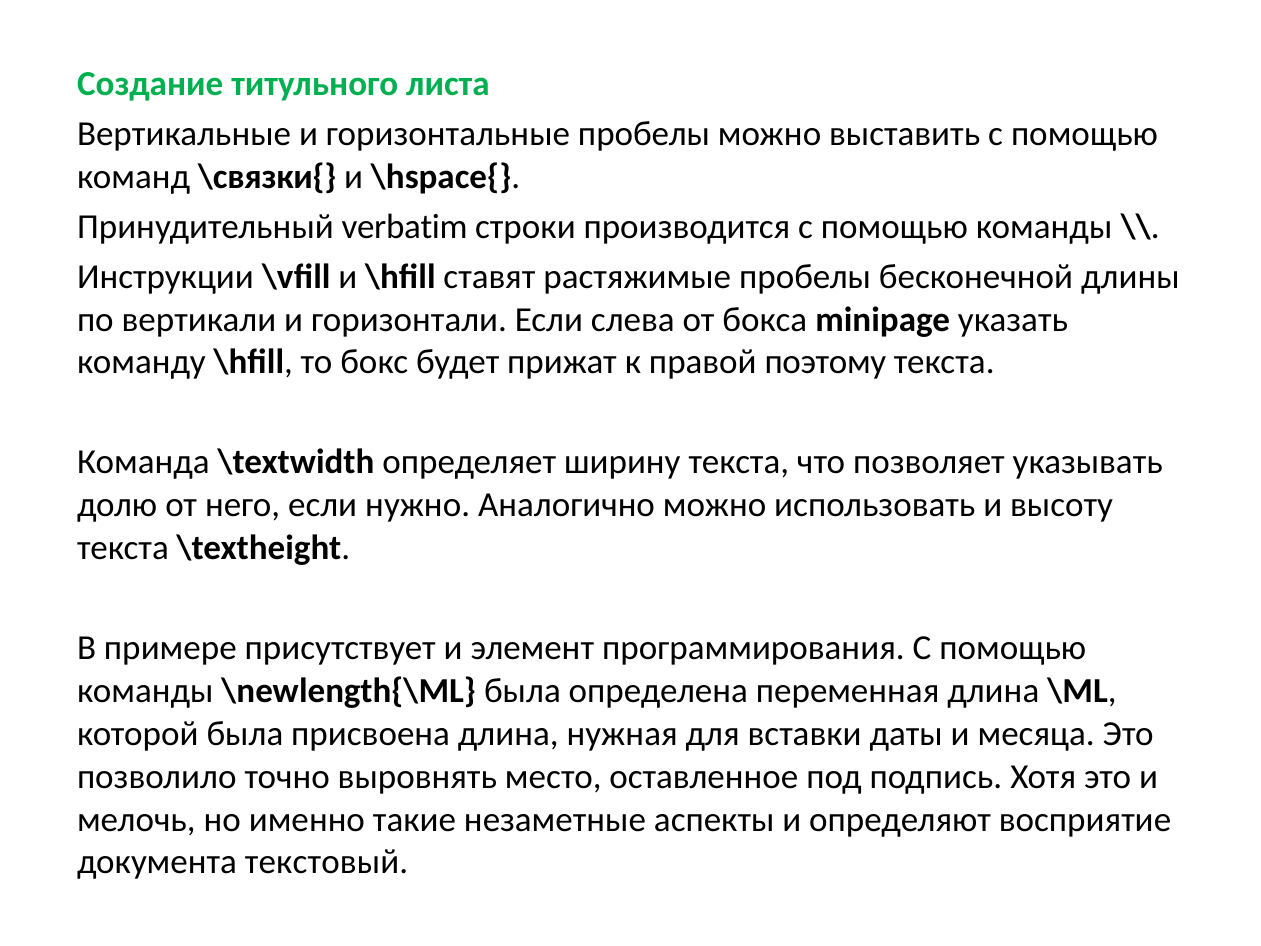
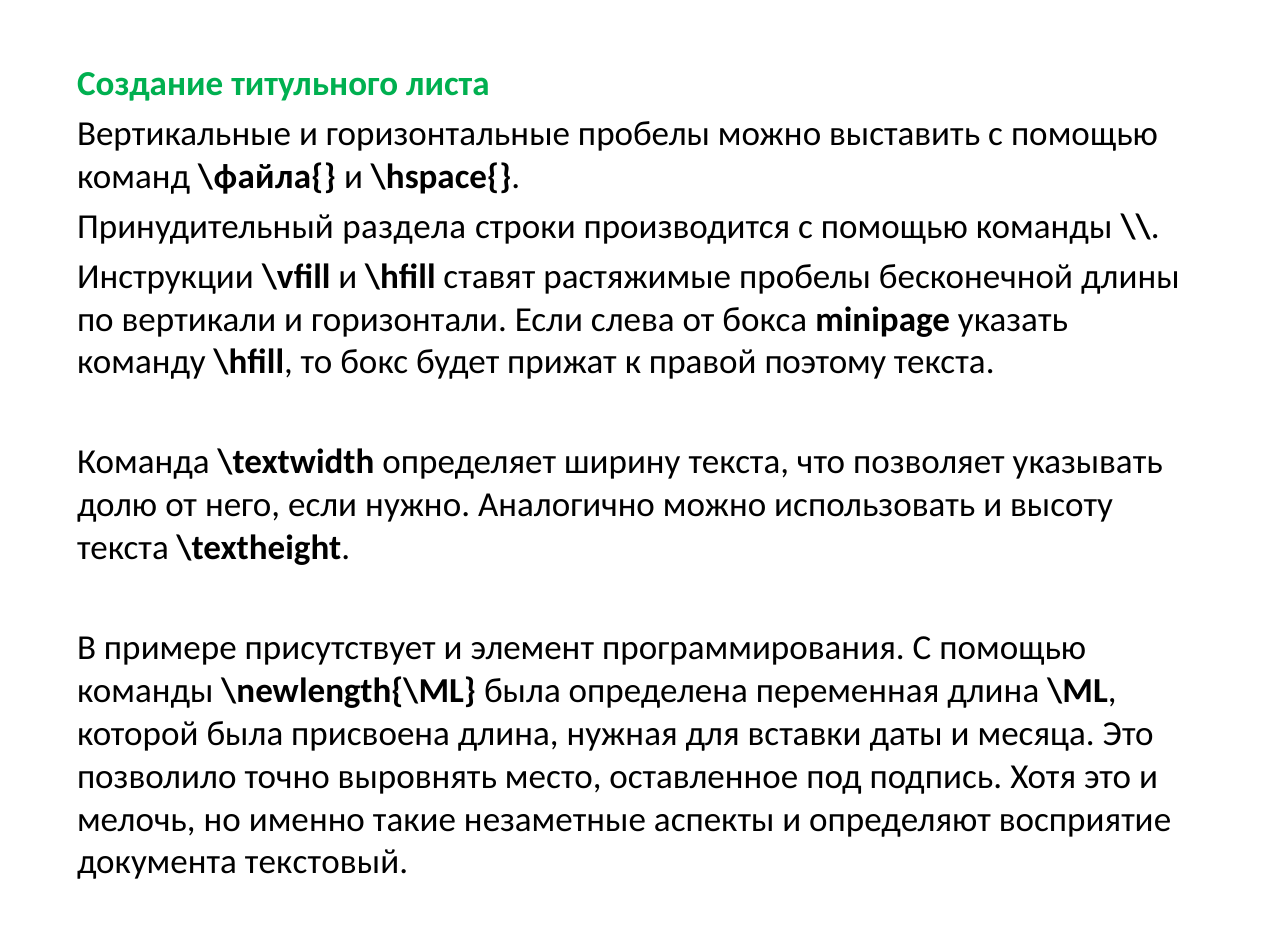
\связки{: \связки{ -> \файла{
verbatim: verbatim -> раздела
